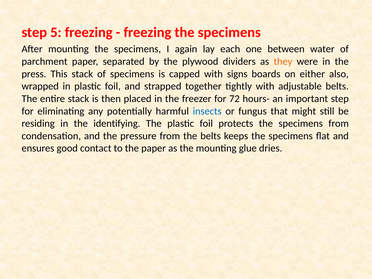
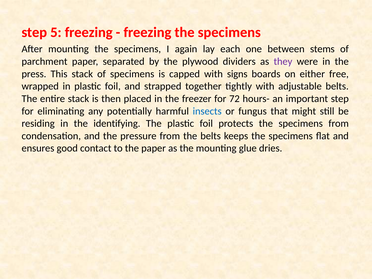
water: water -> stems
they colour: orange -> purple
also: also -> free
